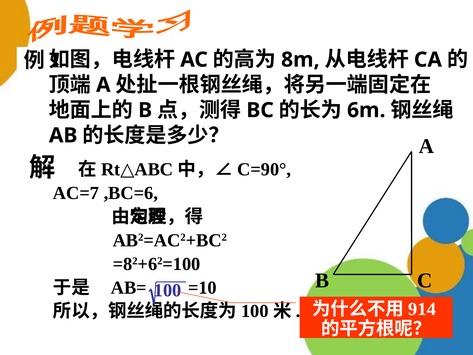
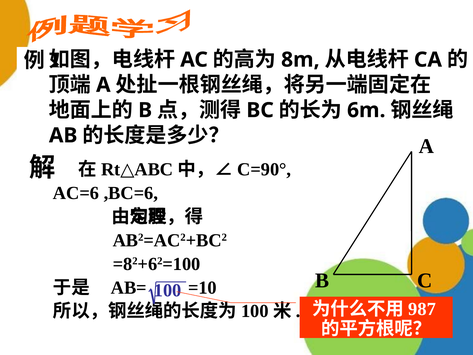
AC=7: AC=7 -> AC=6
914: 914 -> 987
